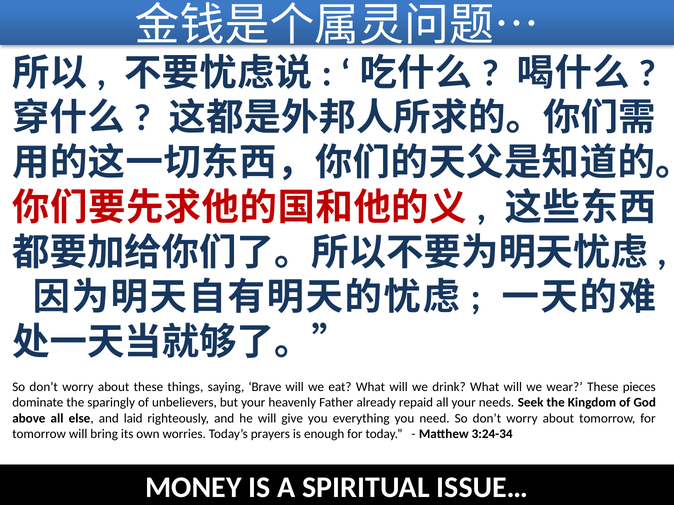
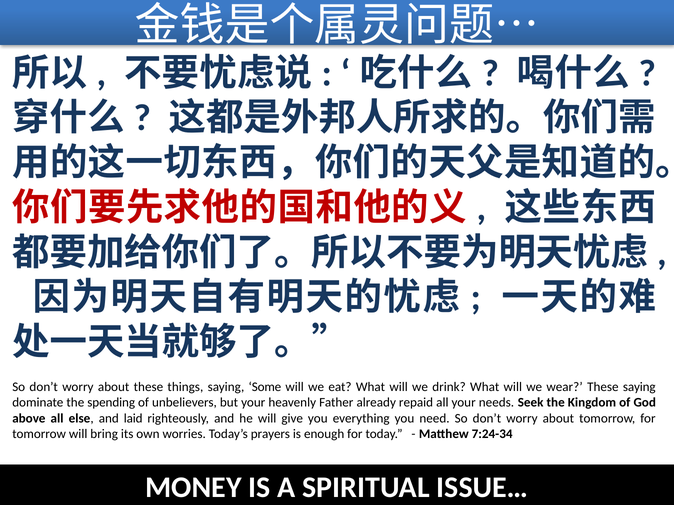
Brave: Brave -> Some
These pieces: pieces -> saying
sparingly: sparingly -> spending
3:24-34: 3:24-34 -> 7:24-34
